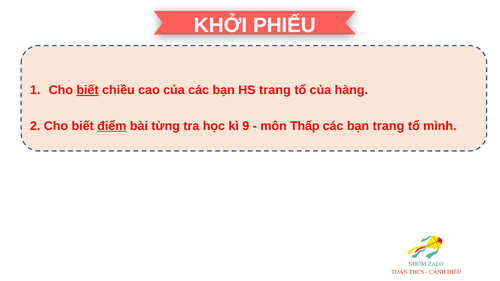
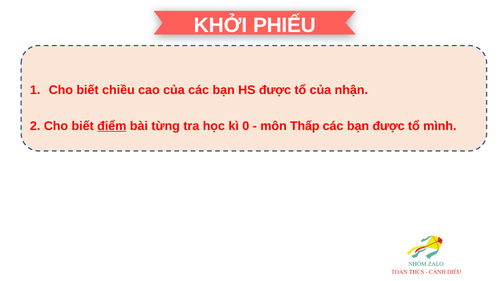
biết at (88, 90) underline: present -> none
HS trang: trang -> được
hàng: hàng -> nhận
9: 9 -> 0
bạn trang: trang -> được
